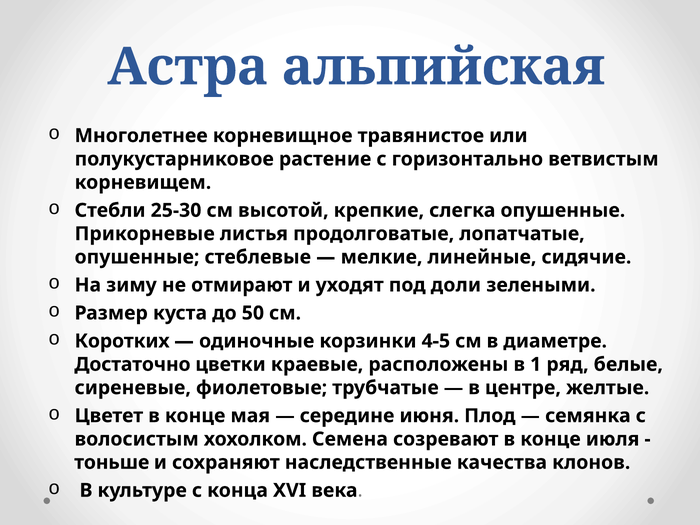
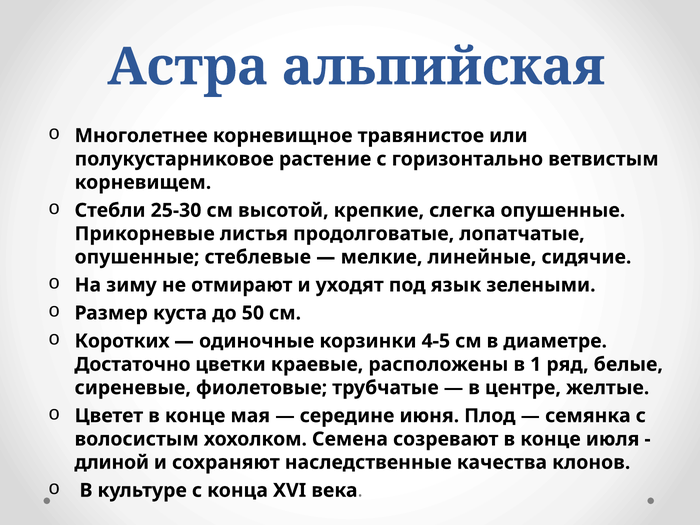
доли: доли -> язык
тоньше: тоньше -> длиной
